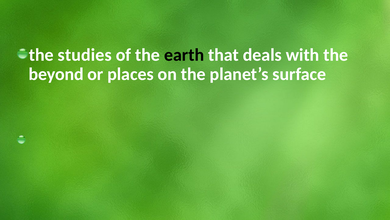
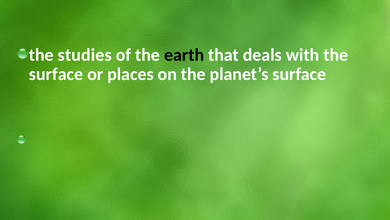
beyond at (56, 74): beyond -> surface
